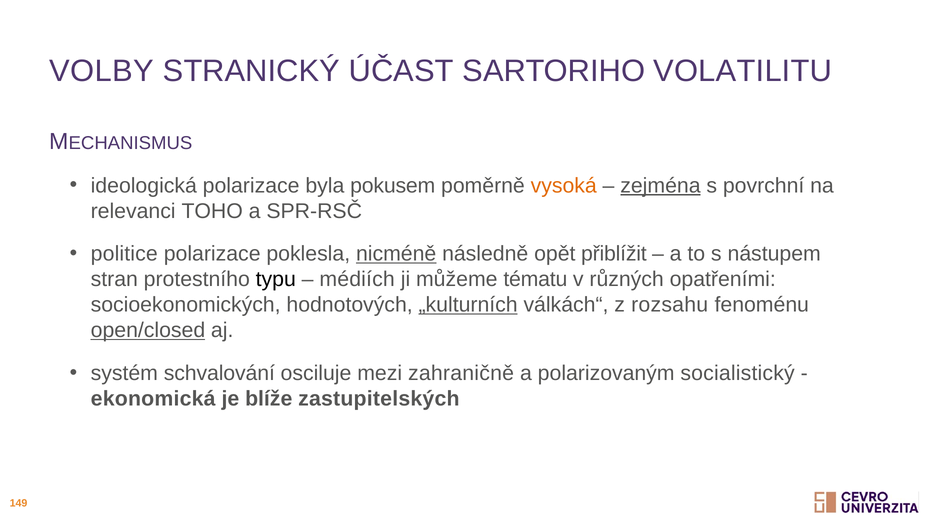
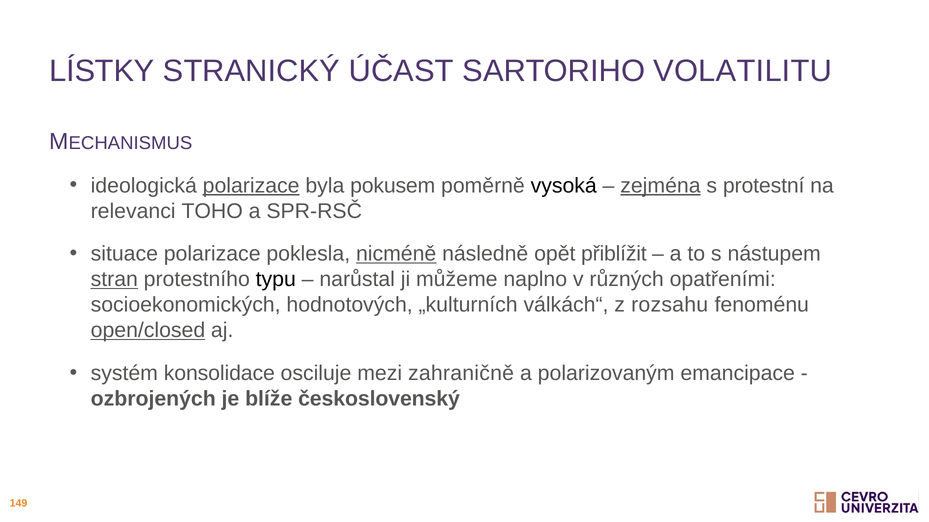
VOLBY: VOLBY -> LÍSTKY
polarizace at (251, 186) underline: none -> present
vysoká colour: orange -> black
povrchní: povrchní -> protestní
politice: politice -> situace
stran underline: none -> present
médiích: médiích -> narůstal
tématu: tématu -> naplno
„kulturních underline: present -> none
schvalování: schvalování -> konsolidace
socialistický: socialistický -> emancipace
ekonomická: ekonomická -> ozbrojených
zastupitelských: zastupitelských -> československý
